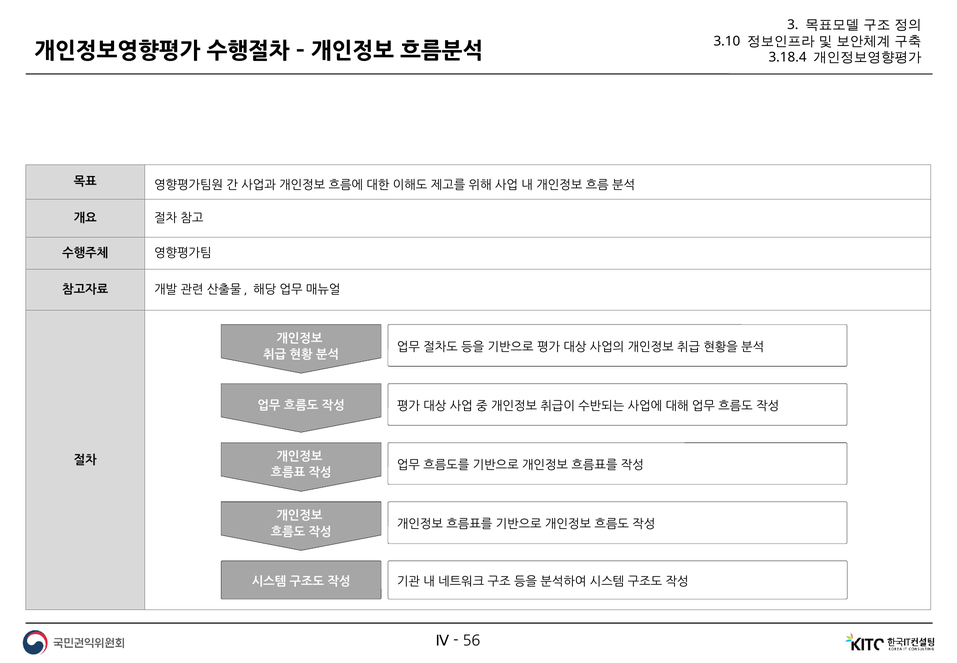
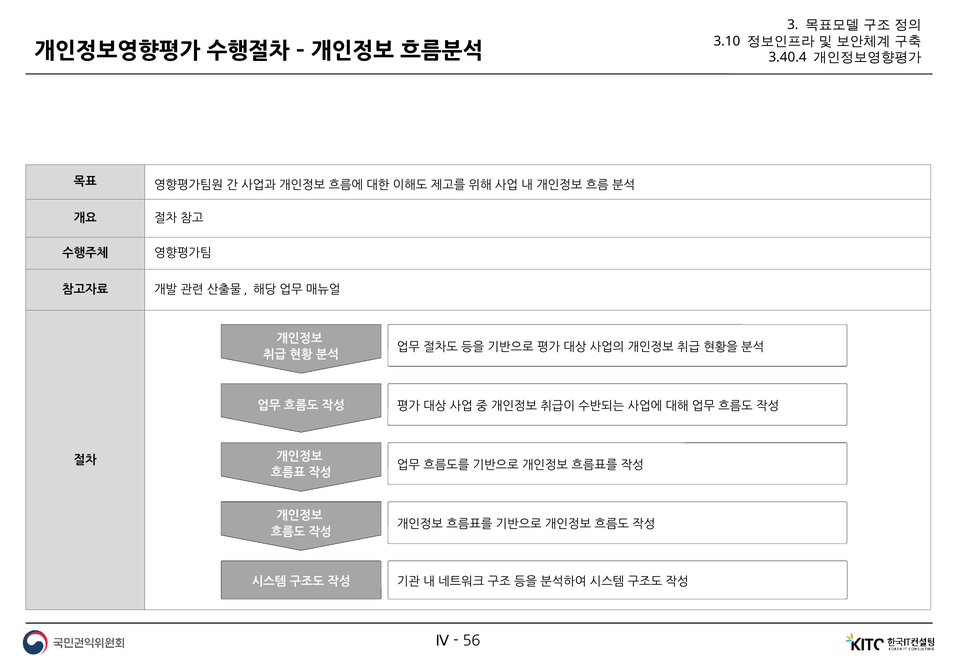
3.18.4: 3.18.4 -> 3.40.4
